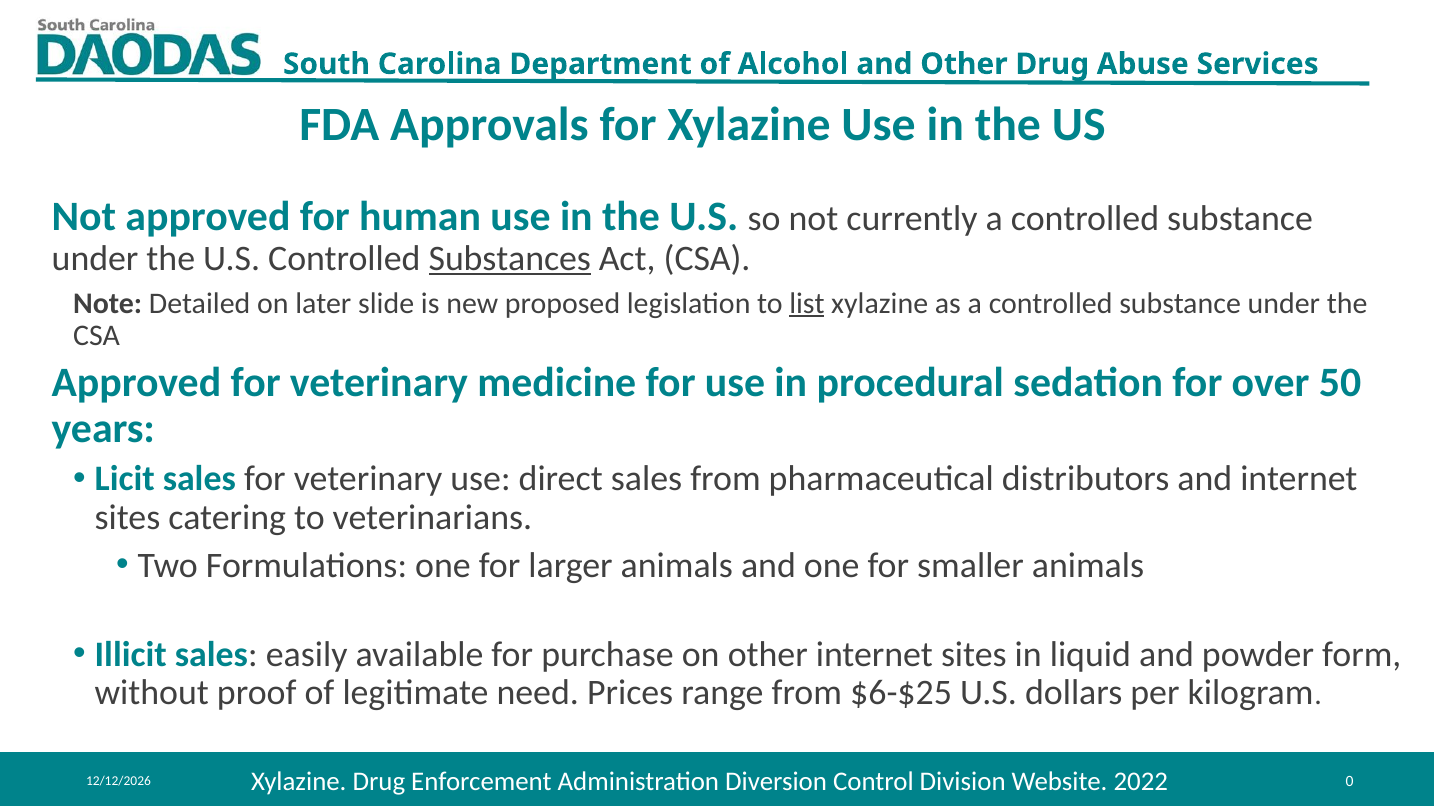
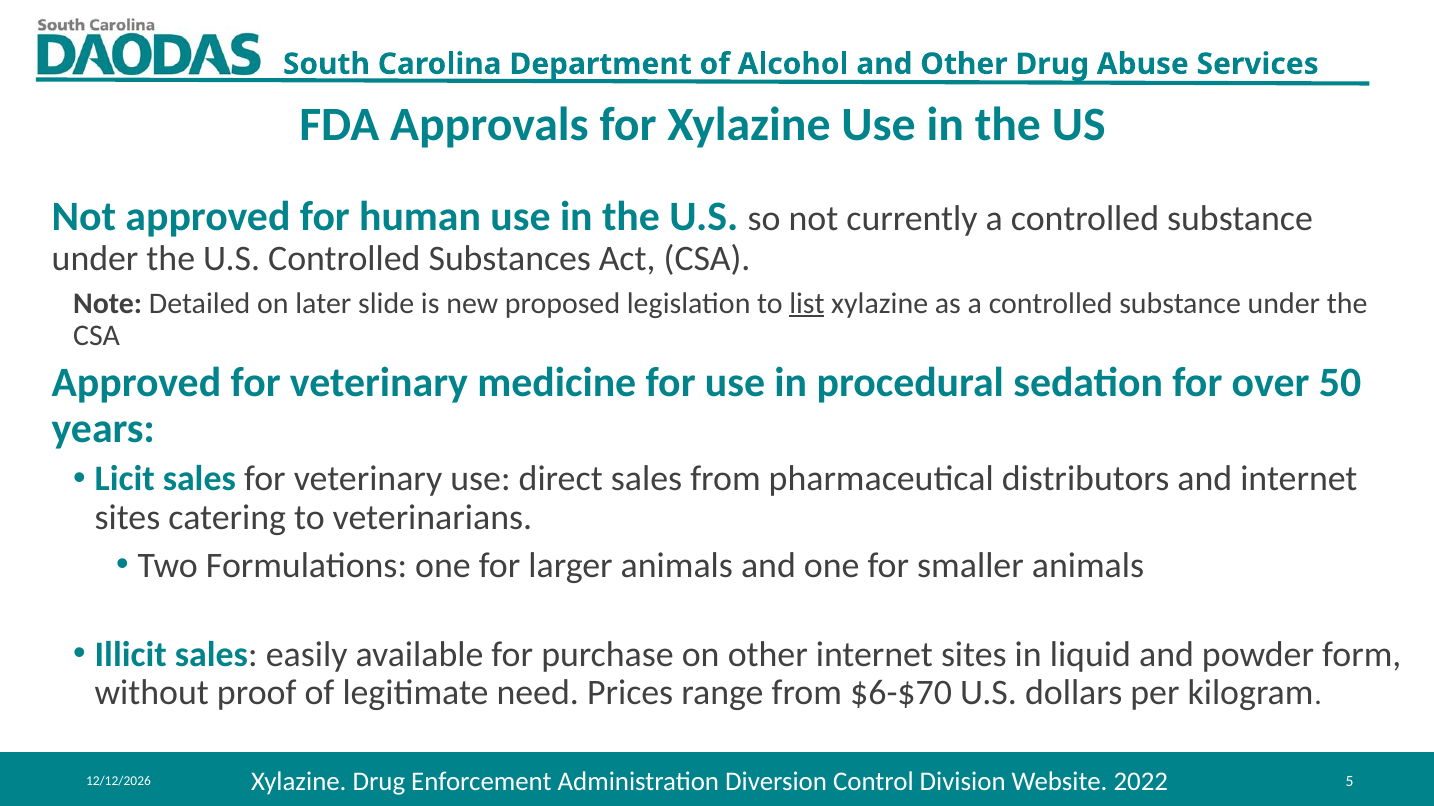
Substances underline: present -> none
$6-$25: $6-$25 -> $6-$70
0: 0 -> 5
